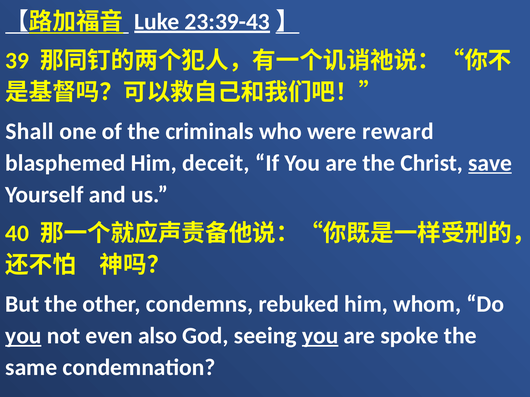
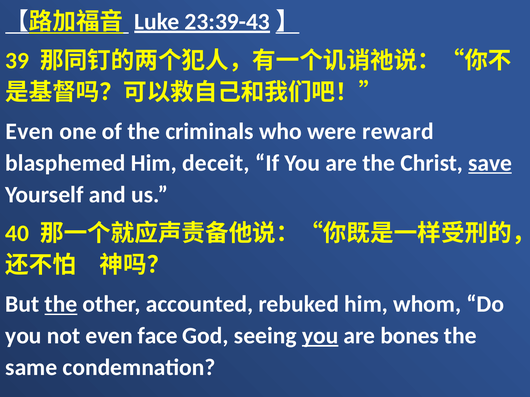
Shall at (30, 132): Shall -> Even
the at (61, 305) underline: none -> present
condemns: condemns -> accounted
you at (23, 336) underline: present -> none
also: also -> face
spoke: spoke -> bones
